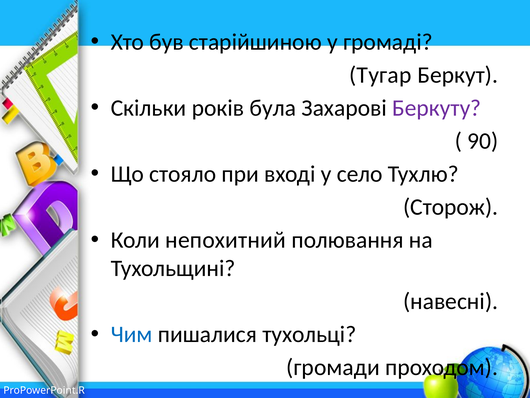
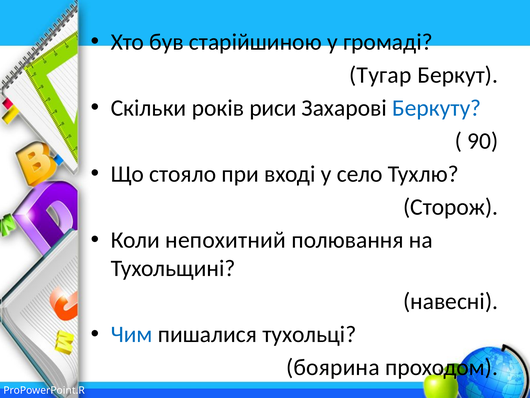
була: була -> риси
Беркуту colour: purple -> blue
громади: громади -> боярина
